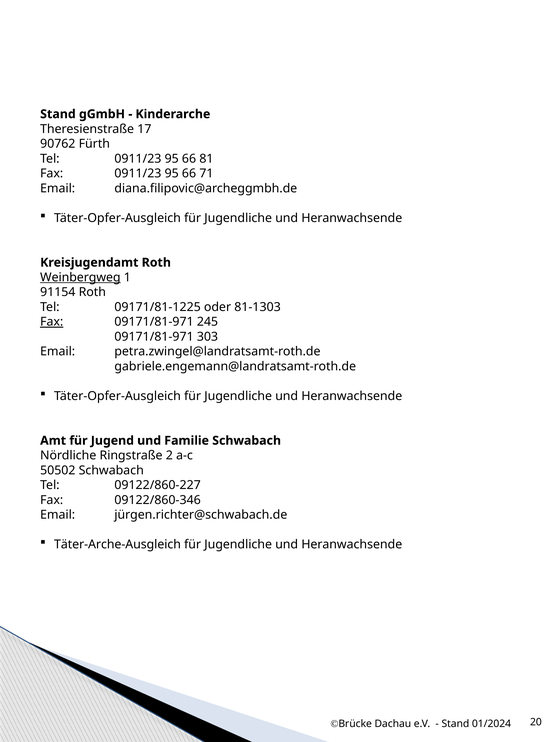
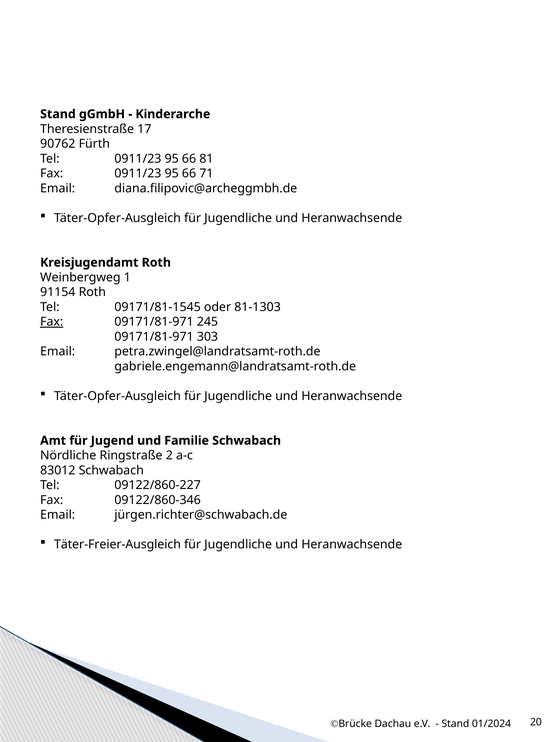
Weinbergweg underline: present -> none
09171/81-1225: 09171/81-1225 -> 09171/81-1545
50502: 50502 -> 83012
Täter-Arche-Ausgleich: Täter-Arche-Ausgleich -> Täter-Freier-Ausgleich
